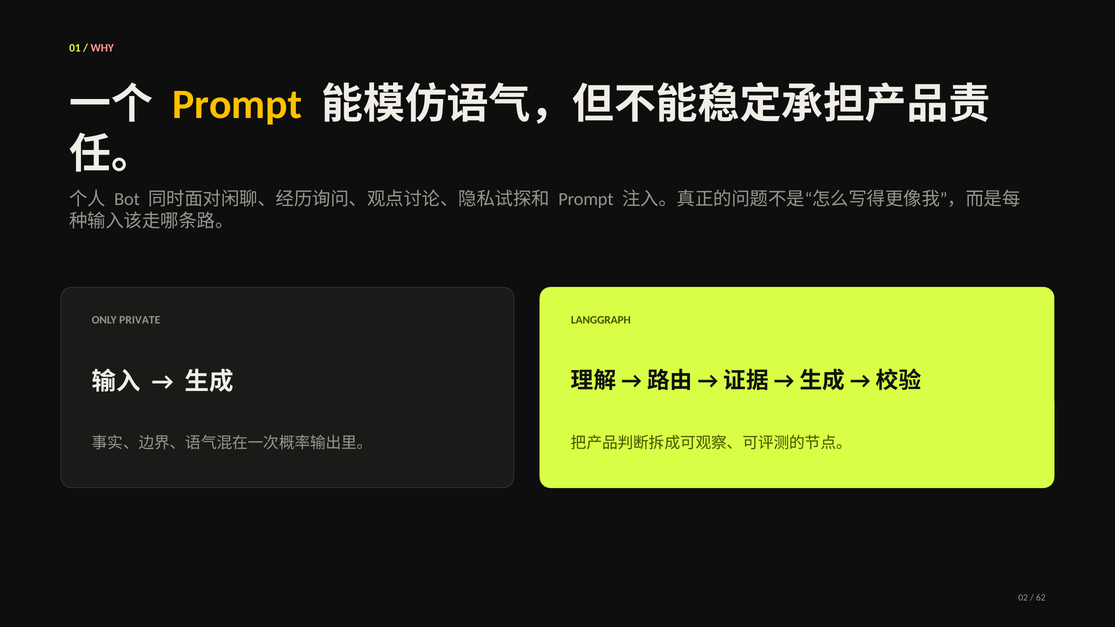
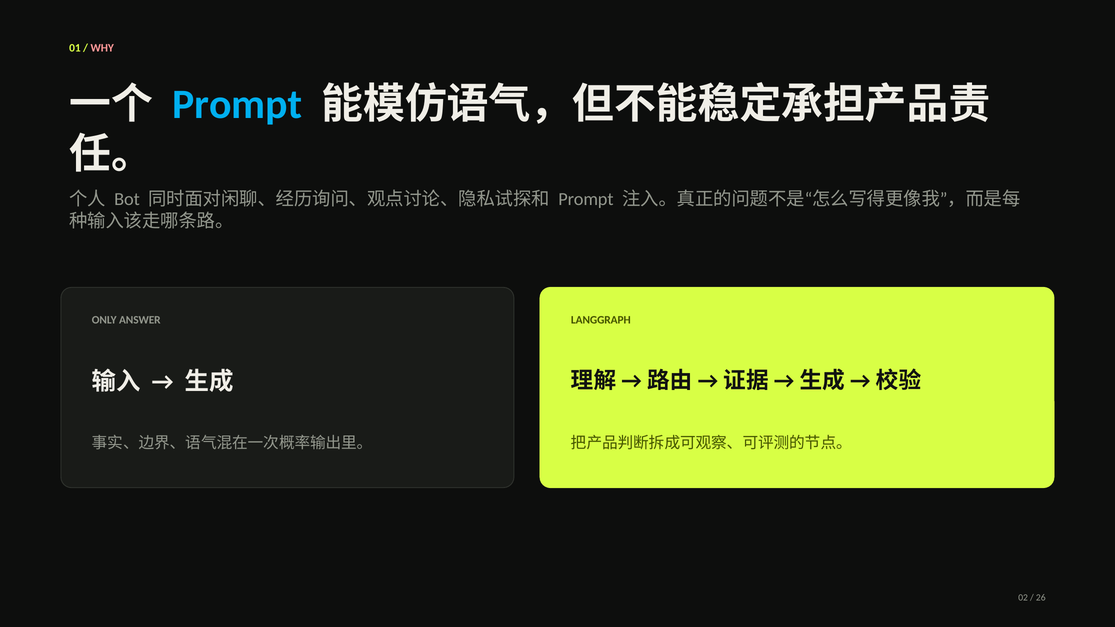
Prompt at (237, 104) colour: yellow -> light blue
PRIVATE: PRIVATE -> ANSWER
62: 62 -> 26
